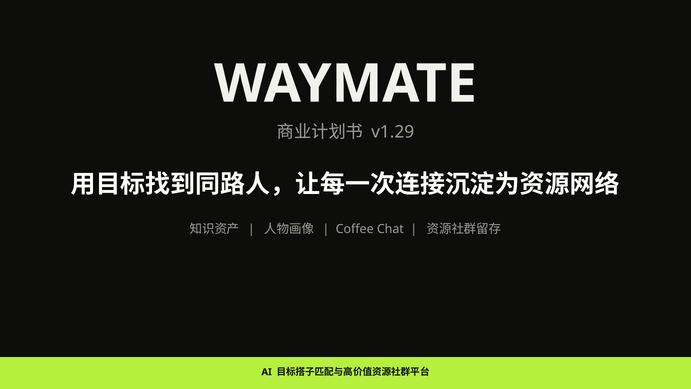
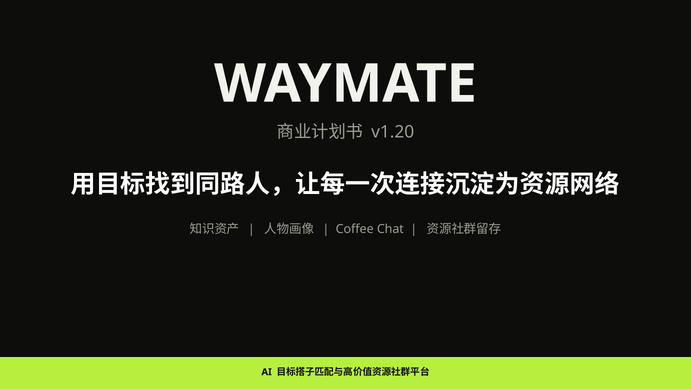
v1.29: v1.29 -> v1.20
